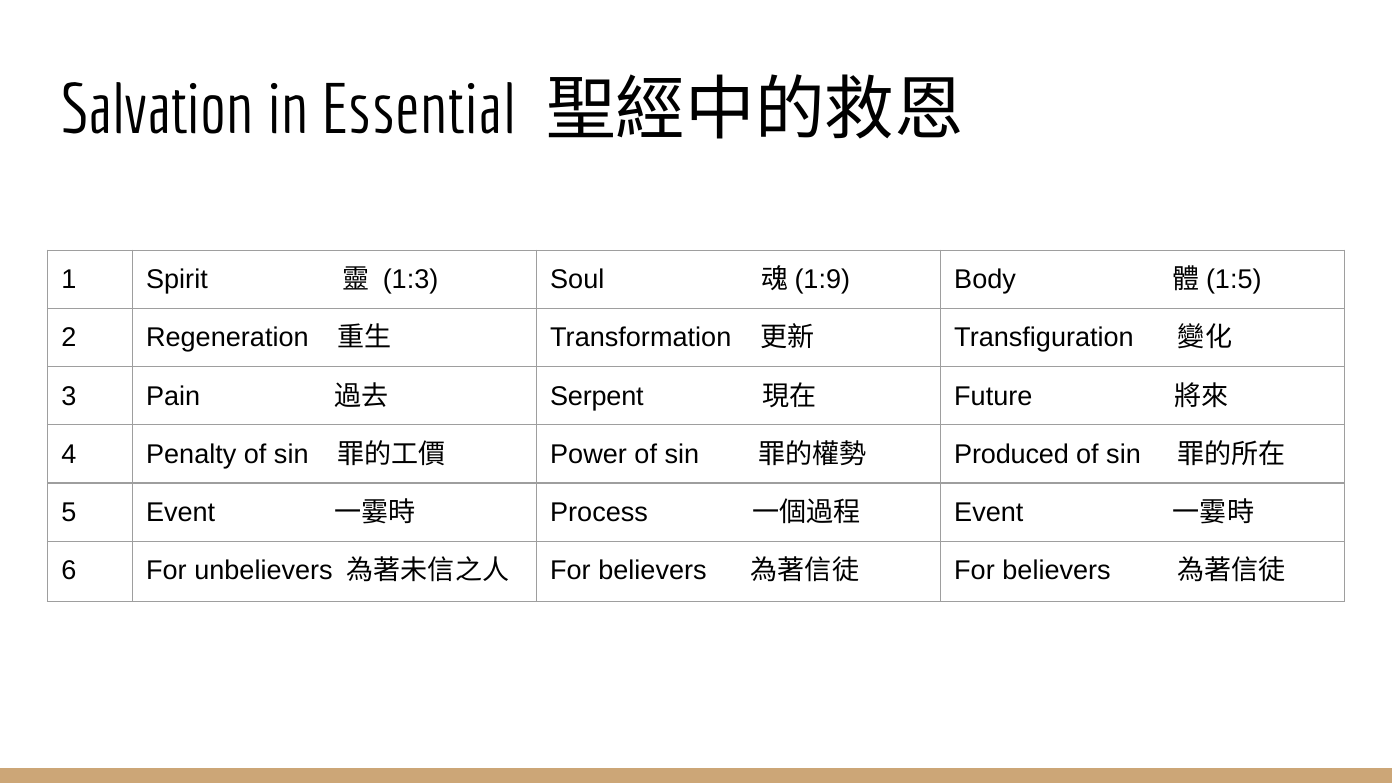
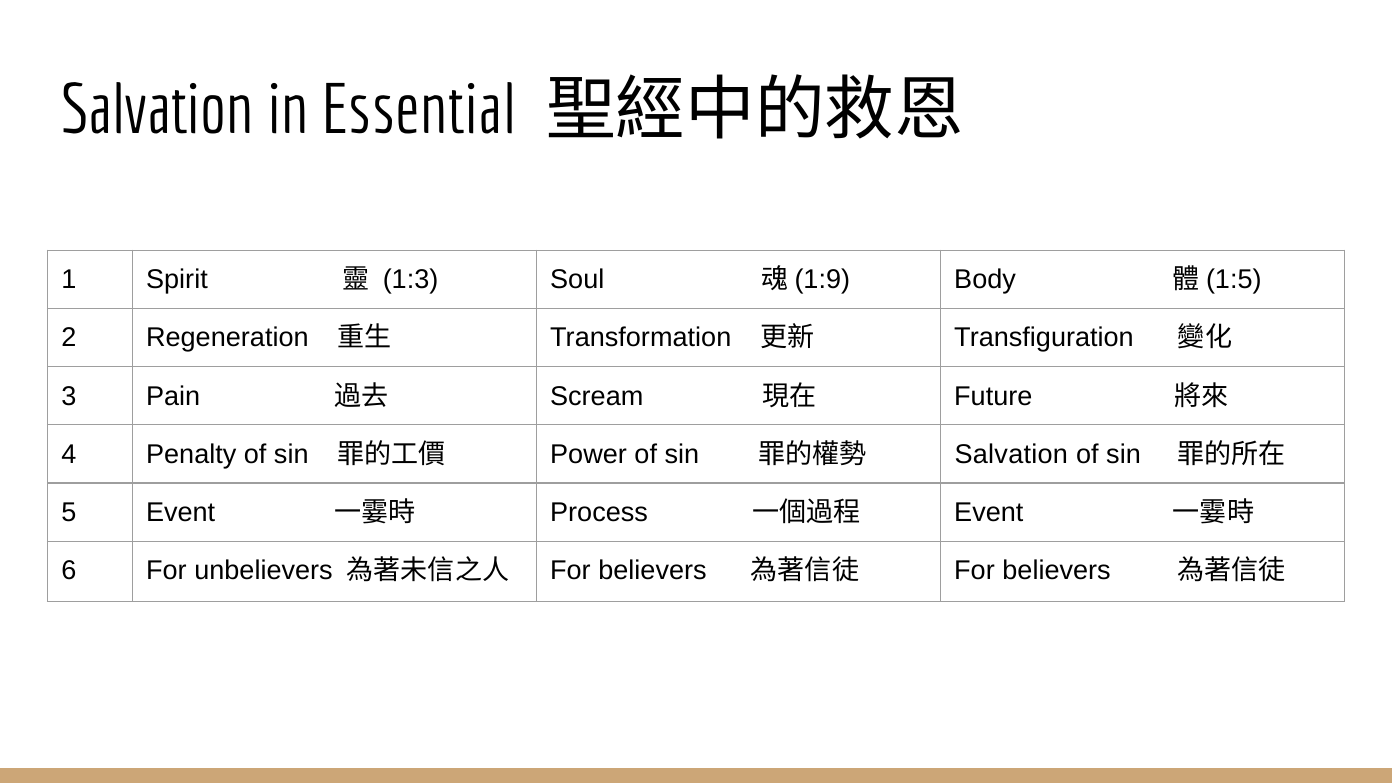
Serpent: Serpent -> Scream
Produced at (1012, 454): Produced -> Salvation
